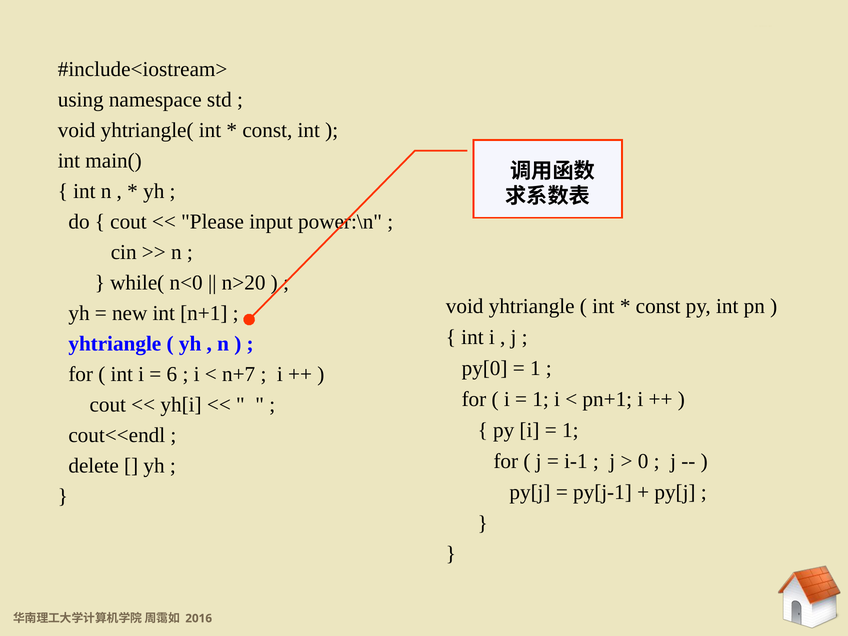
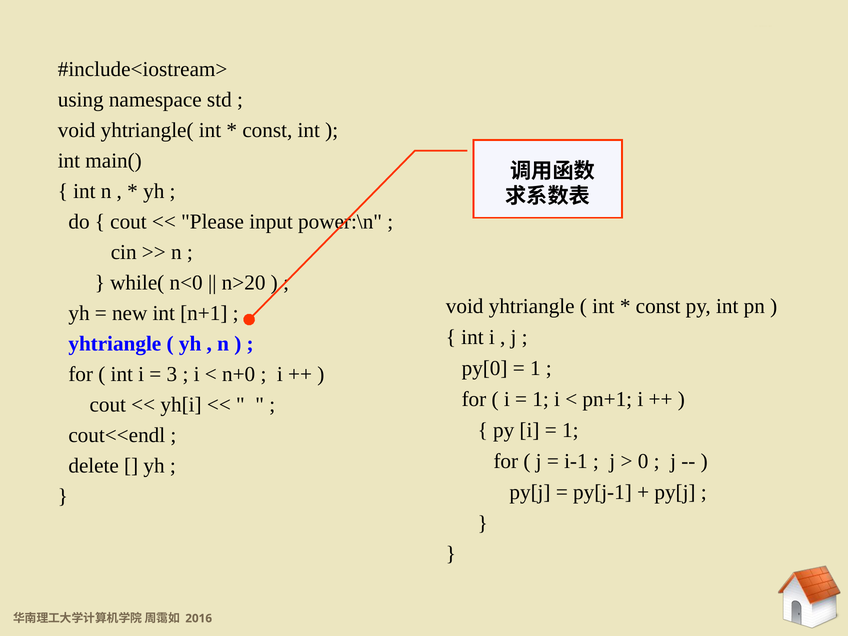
6: 6 -> 3
n+7: n+7 -> n+0
